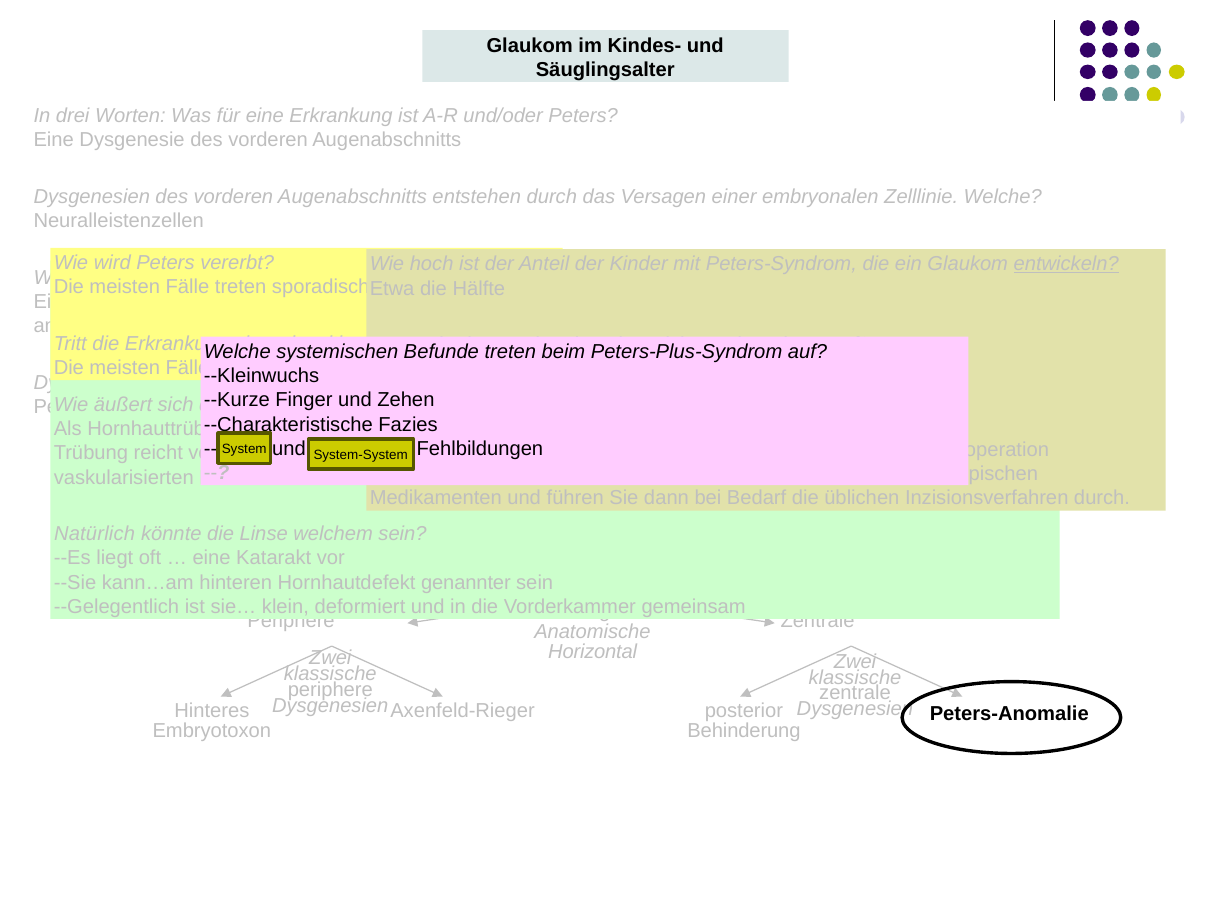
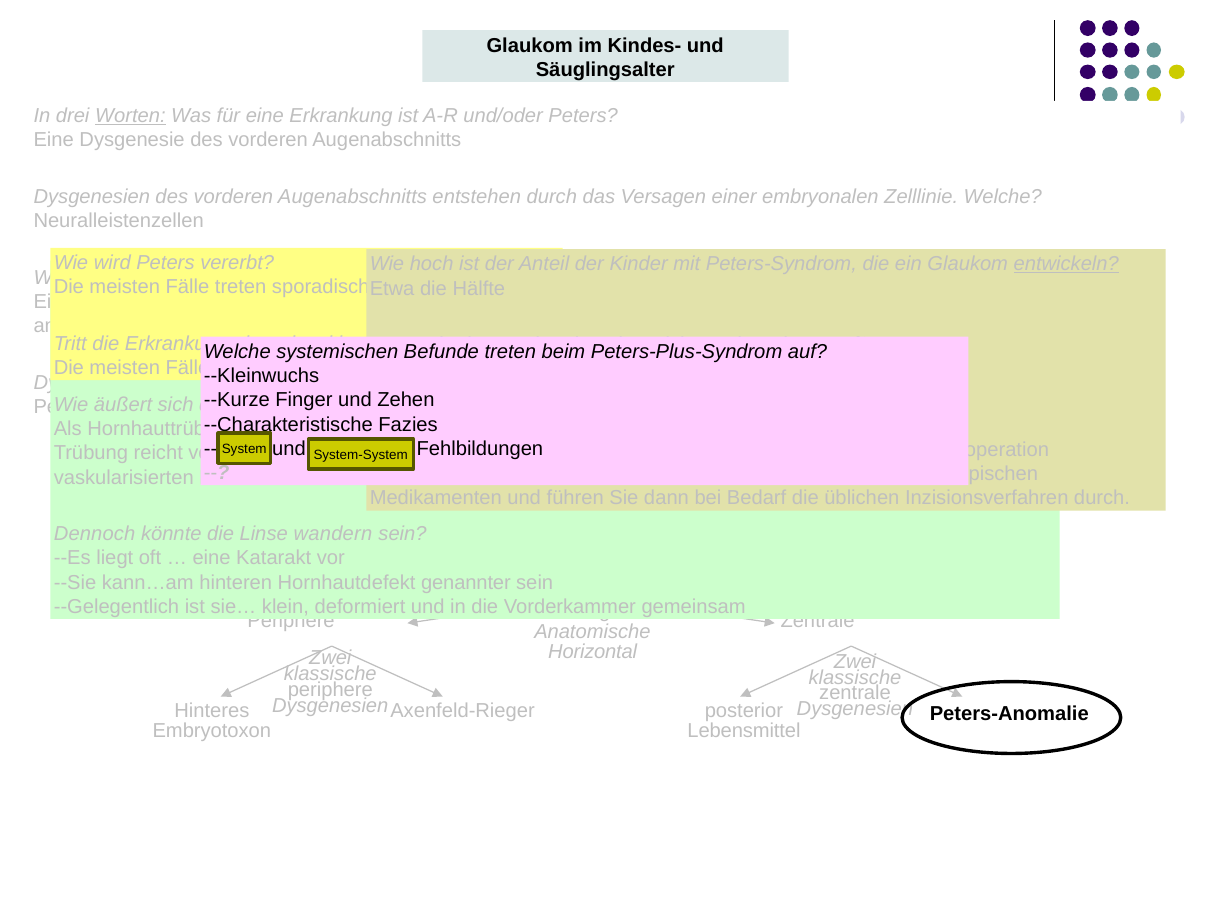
Worten underline: none -> present
Natürlich: Natürlich -> Dennoch
Linse welchem: welchem -> wandern
Behinderung: Behinderung -> Lebensmittel
